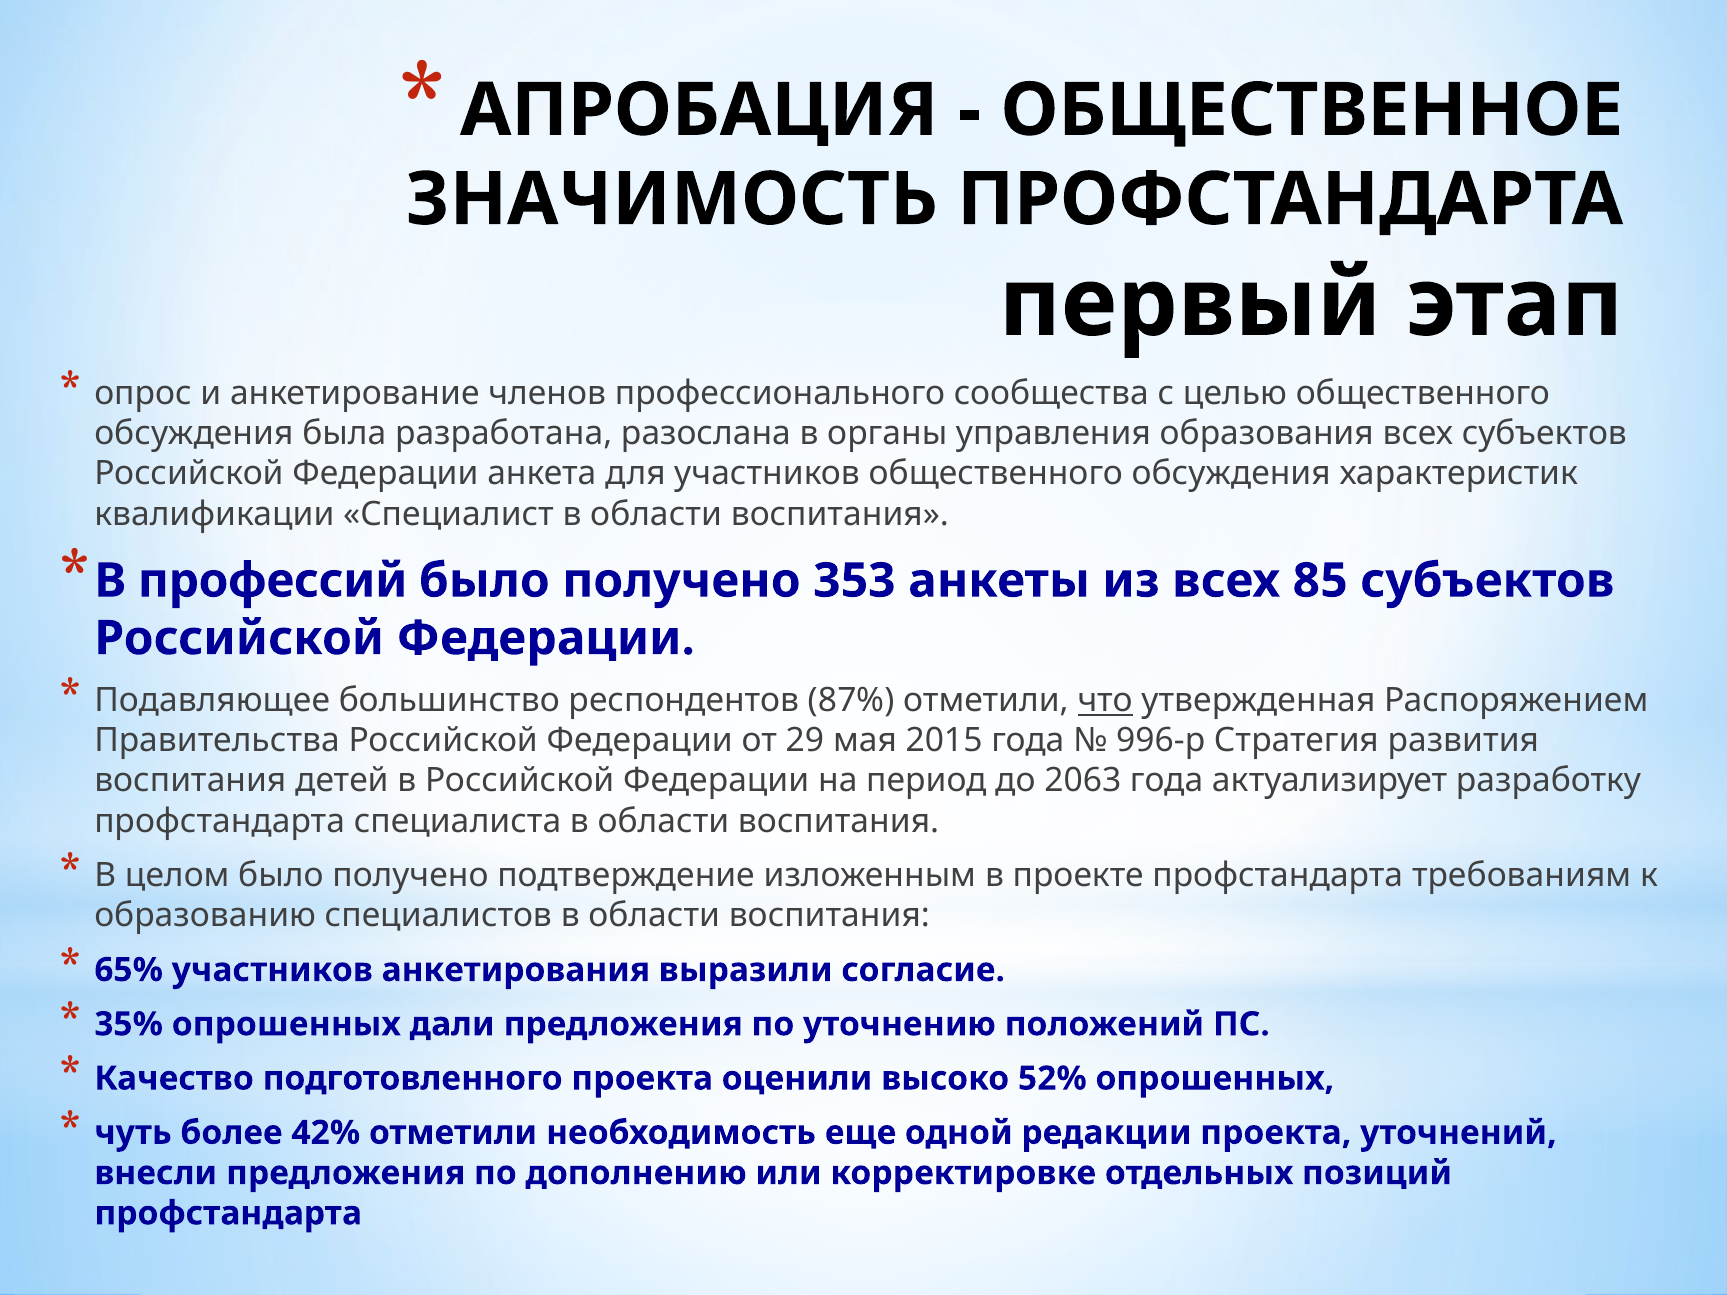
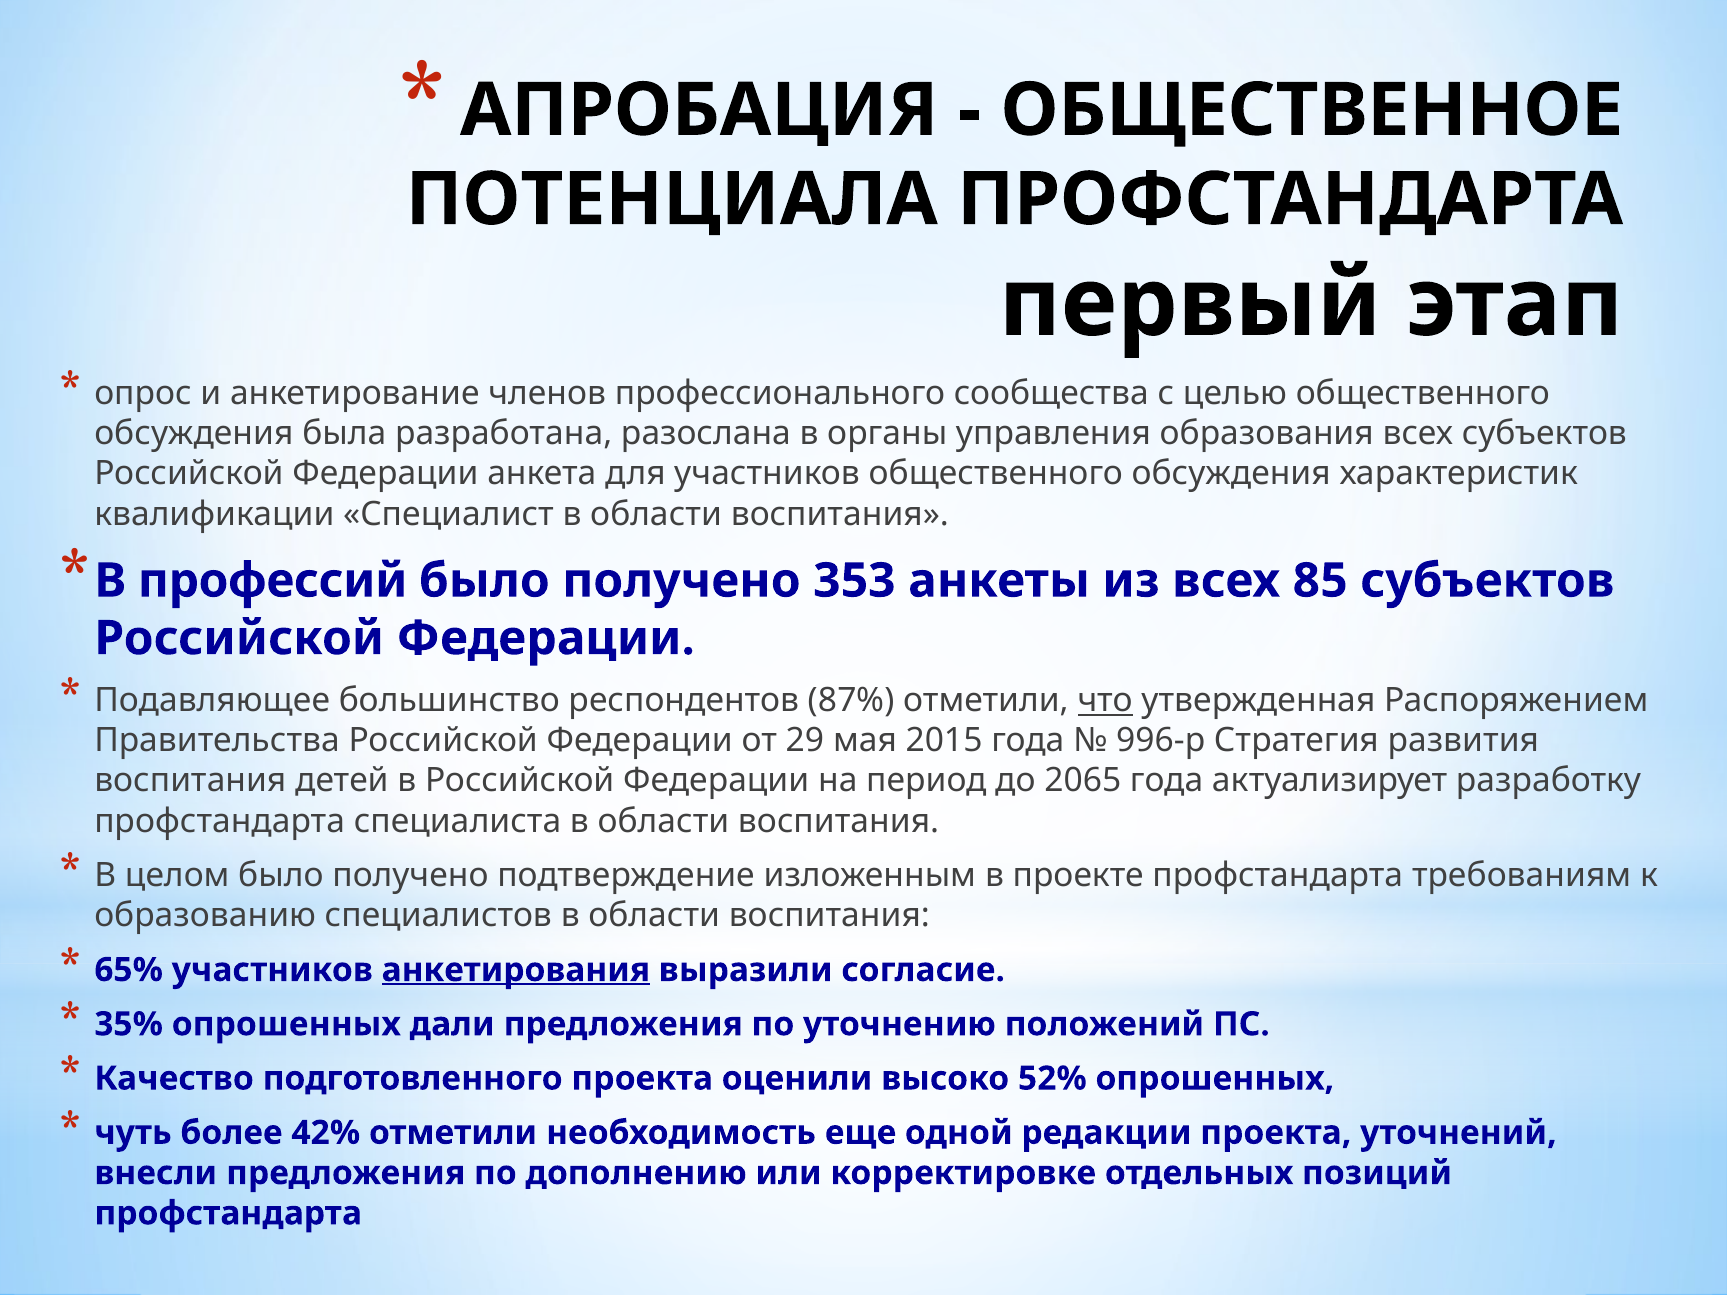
ЗНАЧИМОСТЬ: ЗНАЧИМОСТЬ -> ПОТЕНЦИАЛА
2063: 2063 -> 2065
анкетирования underline: none -> present
